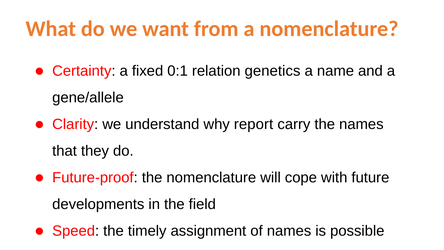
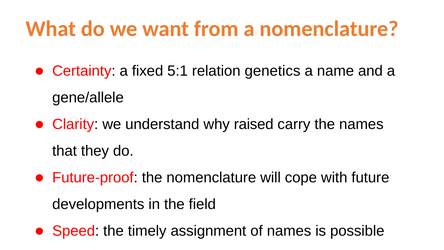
0:1: 0:1 -> 5:1
report: report -> raised
